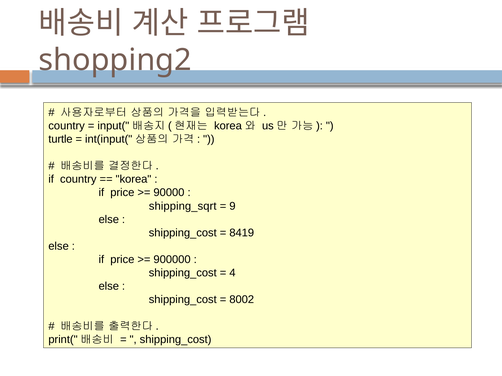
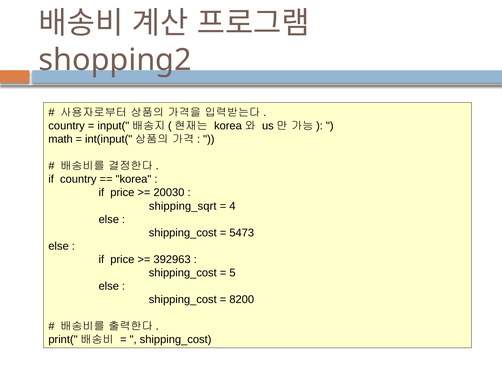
turtle: turtle -> math
90000: 90000 -> 20030
9: 9 -> 4
8419: 8419 -> 5473
900000: 900000 -> 392963
4: 4 -> 5
8002: 8002 -> 8200
